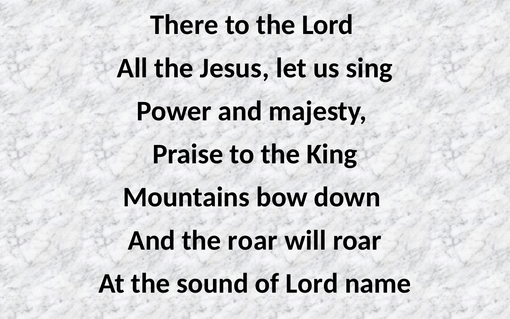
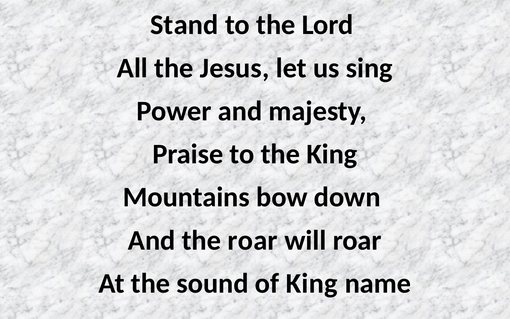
There: There -> Stand
of Lord: Lord -> King
